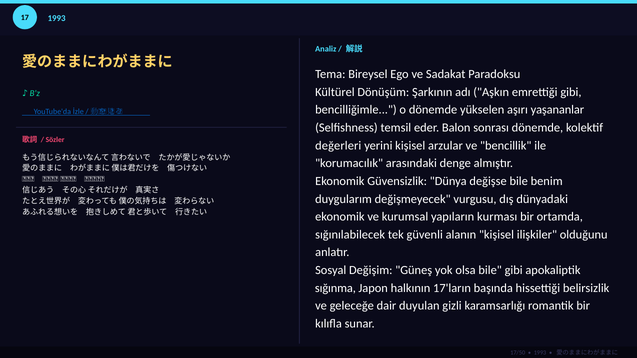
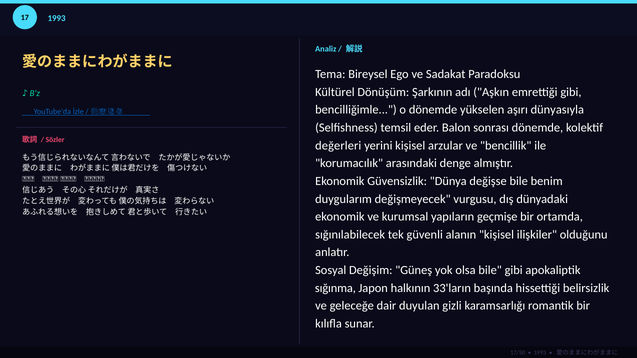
yaşananlar: yaşananlar -> dünyasıyla
kurması: kurması -> geçmişe
17'ların: 17'ların -> 33'ların
